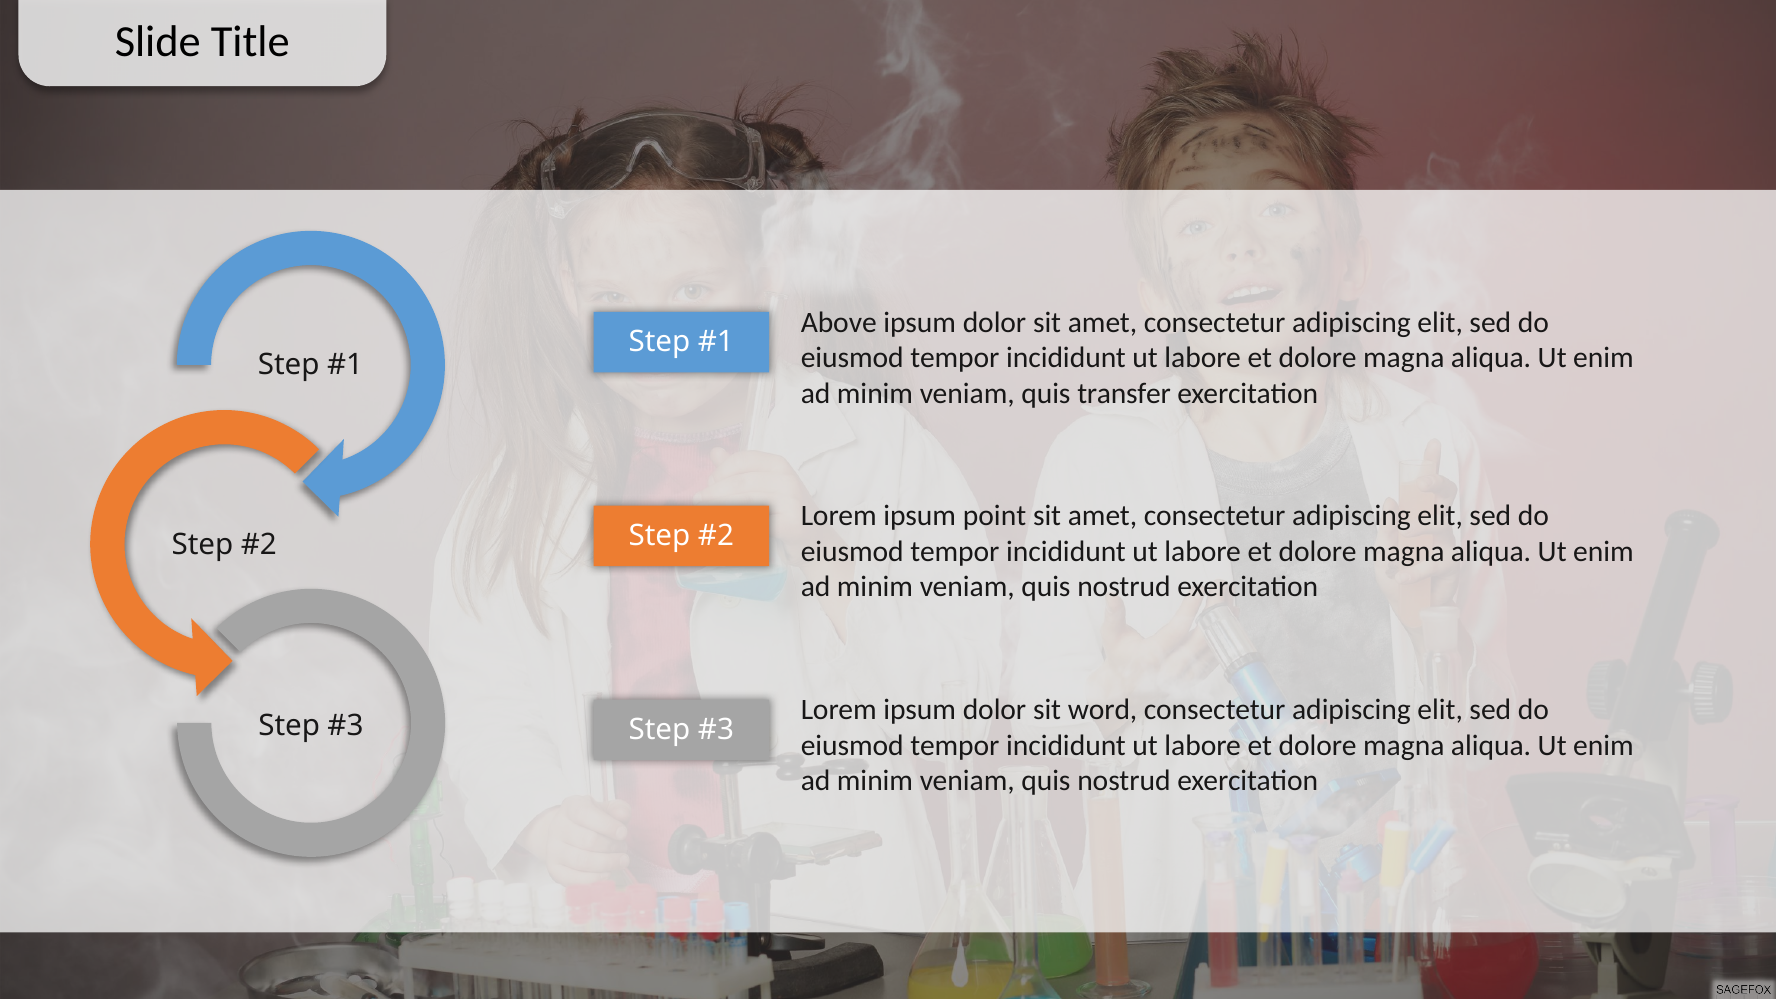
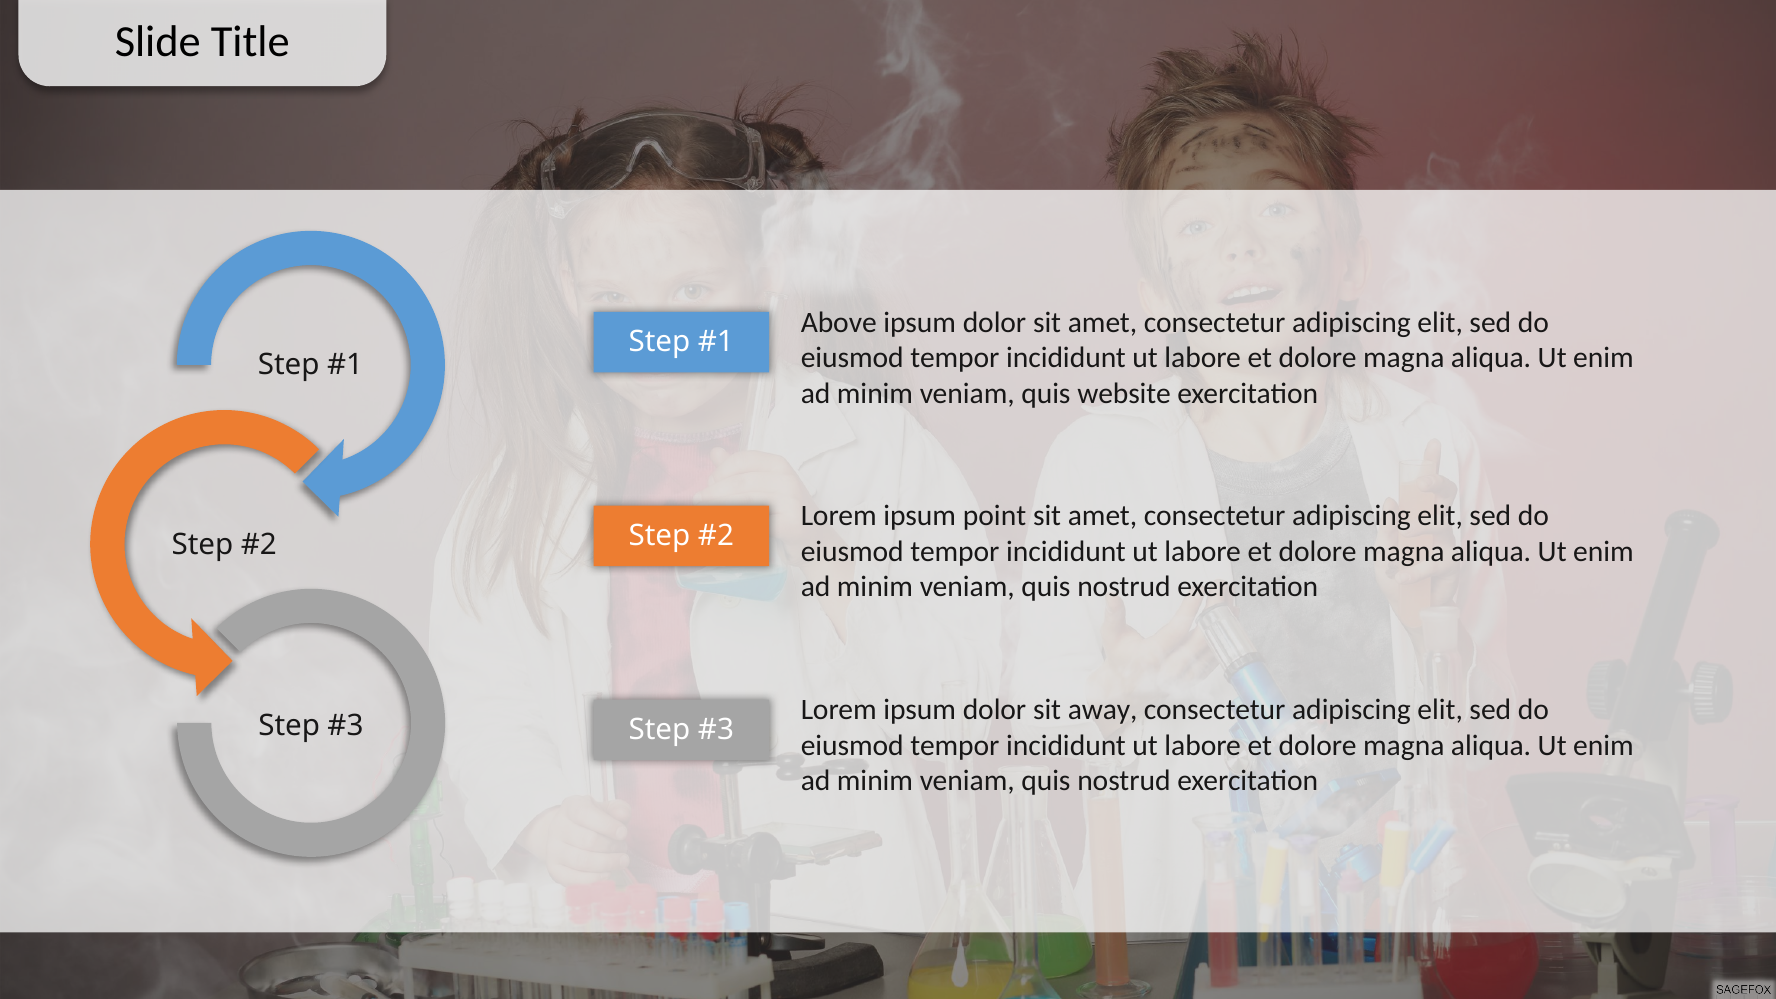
transfer: transfer -> website
word: word -> away
